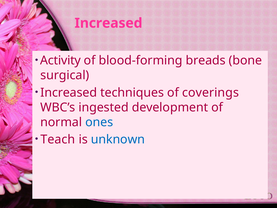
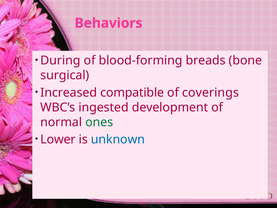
Increased at (108, 23): Increased -> Behaviors
Activity: Activity -> During
techniques: techniques -> compatible
ones colour: blue -> green
Teach: Teach -> Lower
